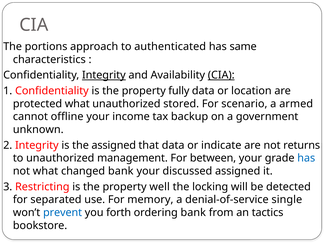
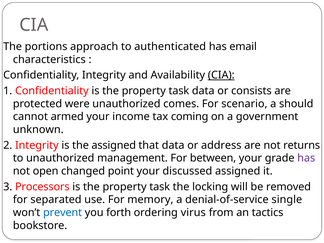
same: same -> email
Integrity at (104, 75) underline: present -> none
fully at (179, 91): fully -> task
location: location -> consists
protected what: what -> were
stored: stored -> comes
armed: armed -> should
offline: offline -> armed
backup: backup -> coming
indicate: indicate -> address
has at (306, 158) colour: blue -> purple
not what: what -> open
changed bank: bank -> point
Restricting: Restricting -> Processors
well at (160, 187): well -> task
detected: detected -> removed
ordering bank: bank -> virus
